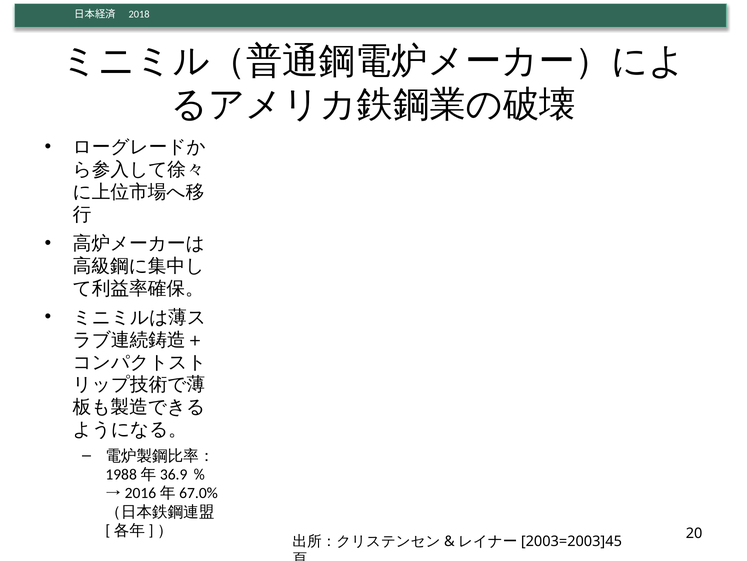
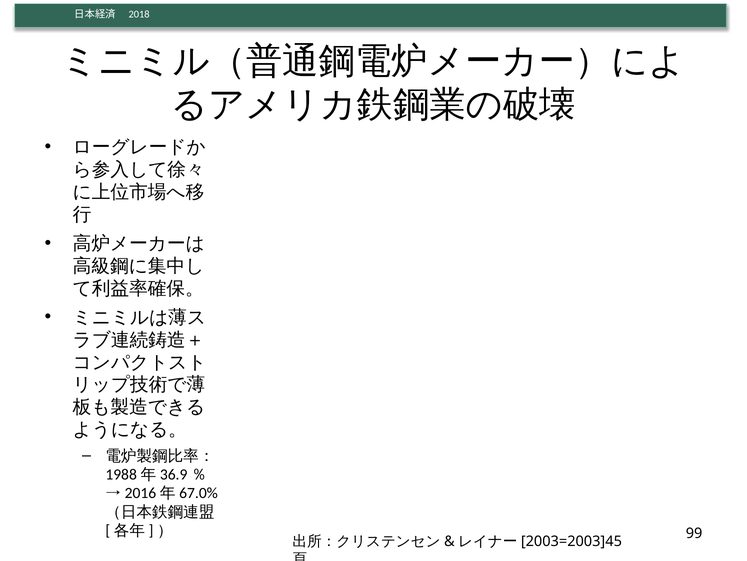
20: 20 -> 99
